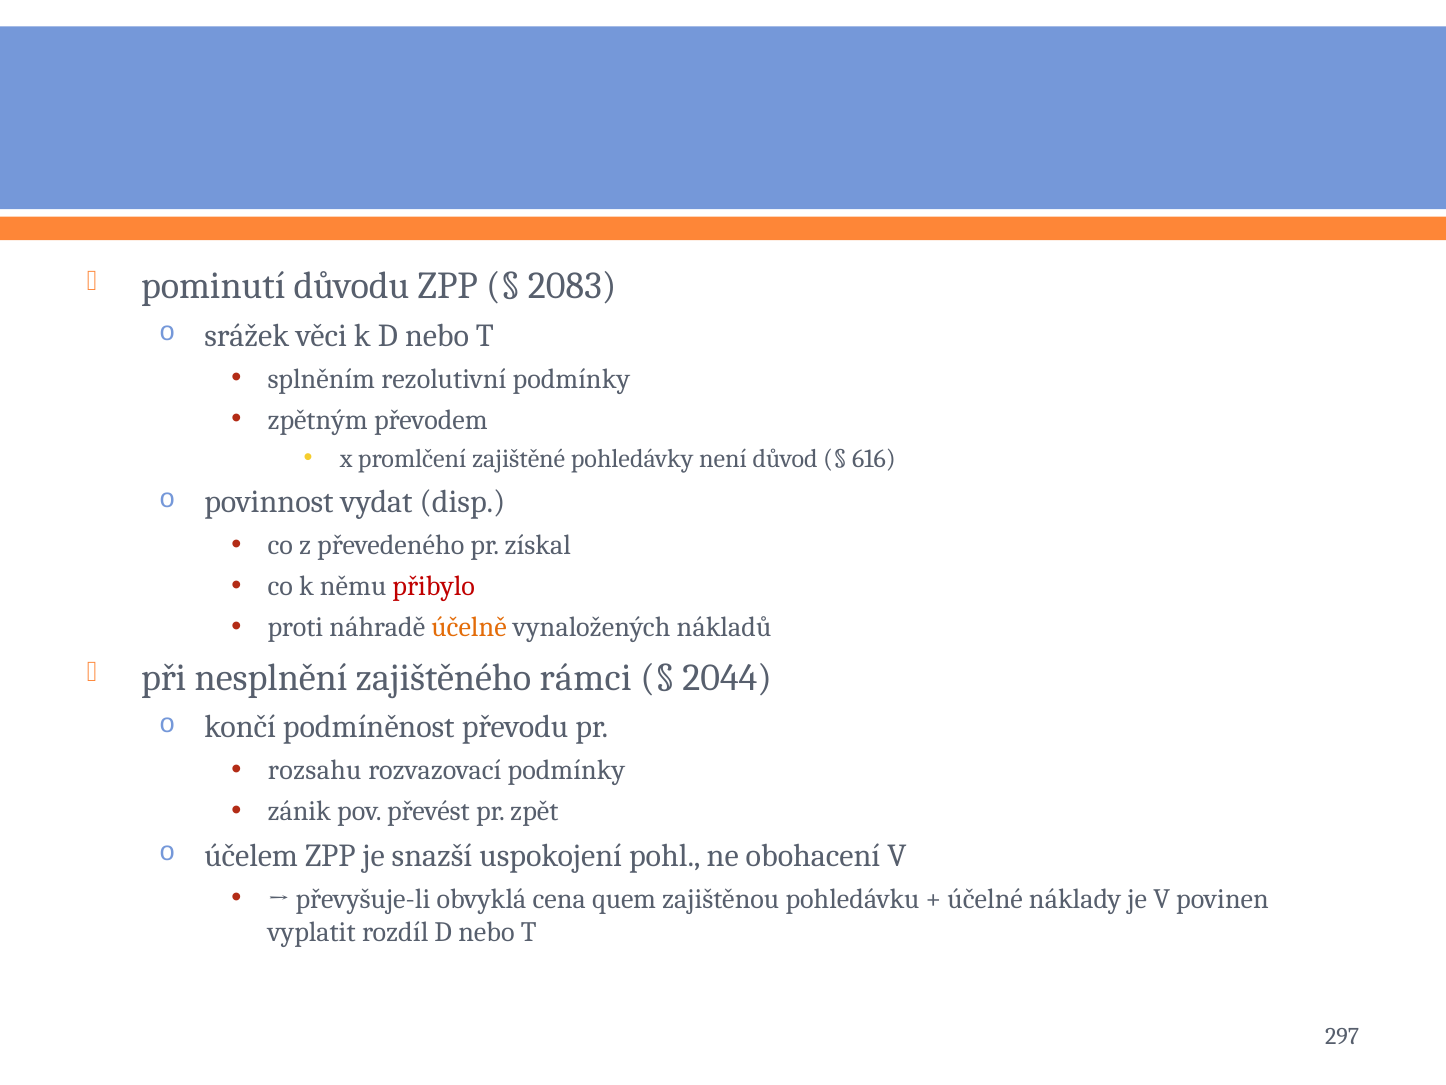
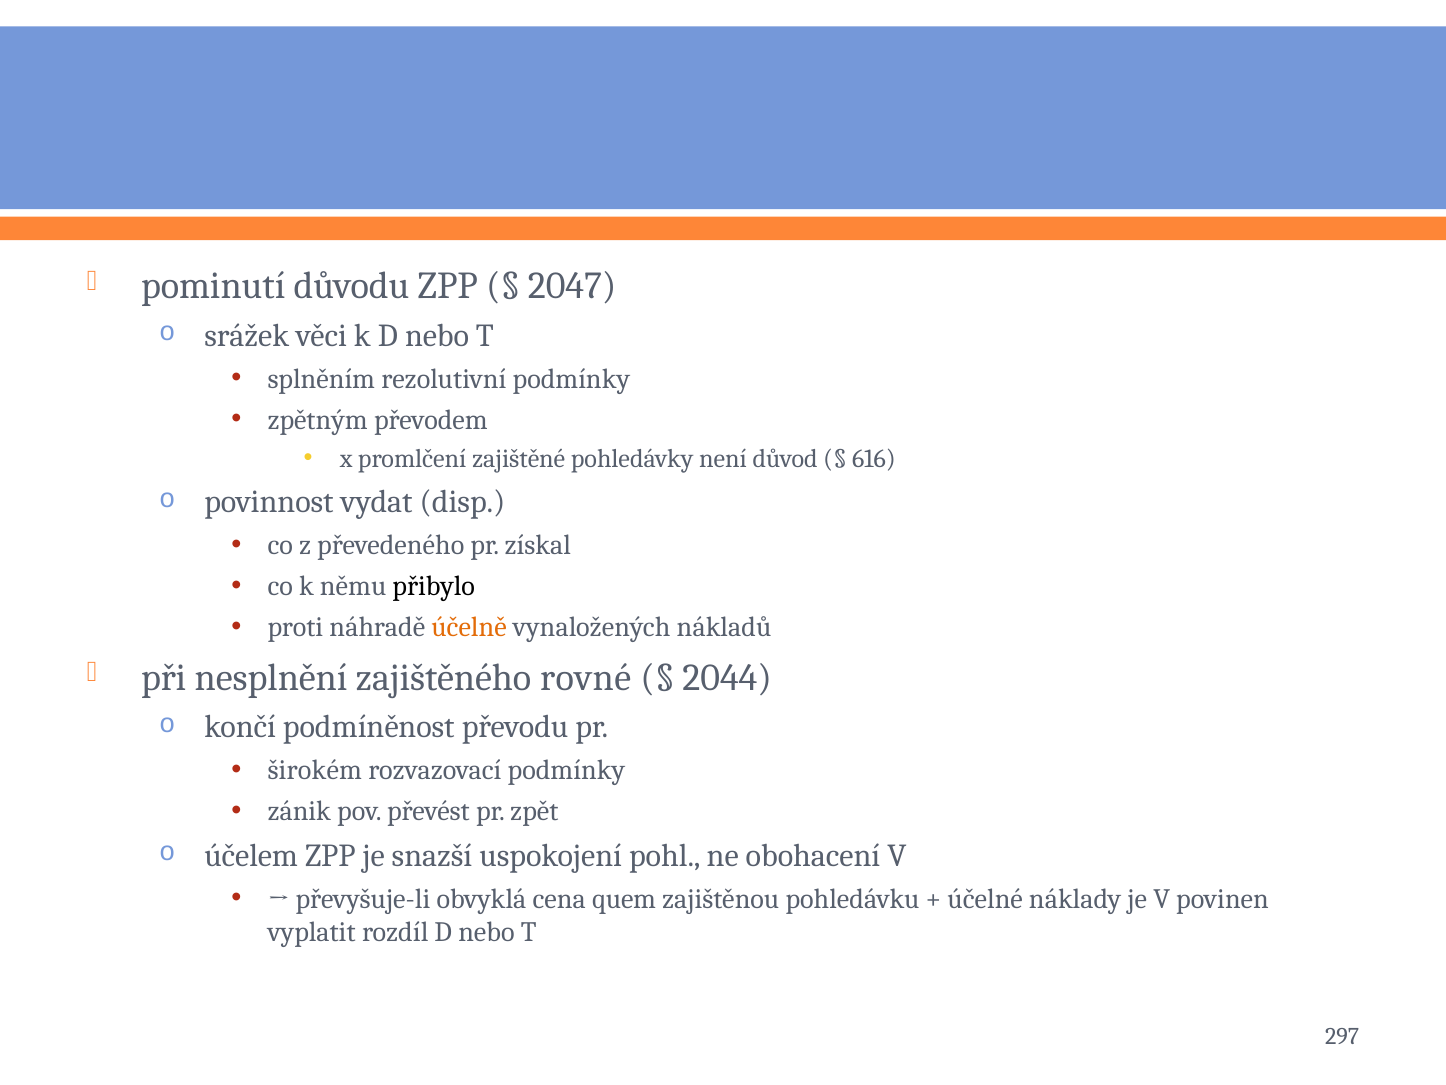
2083: 2083 -> 2047
přibylo colour: red -> black
rámci: rámci -> rovné
rozsahu: rozsahu -> širokém
